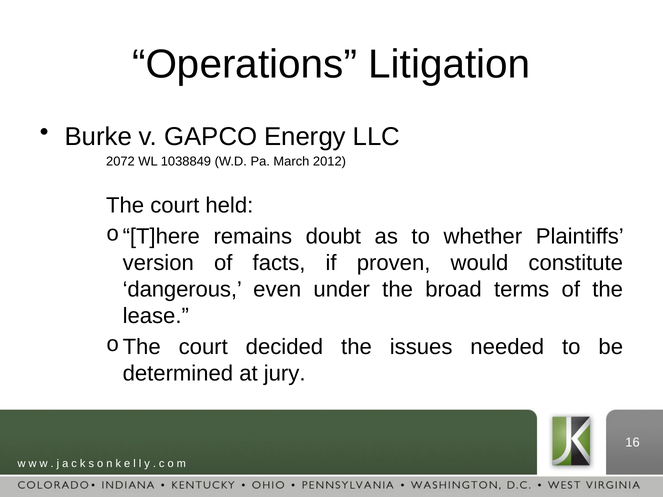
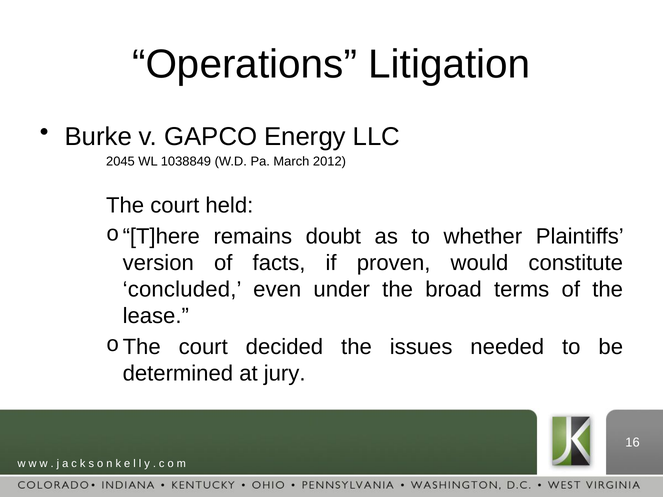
2072: 2072 -> 2045
dangerous: dangerous -> concluded
